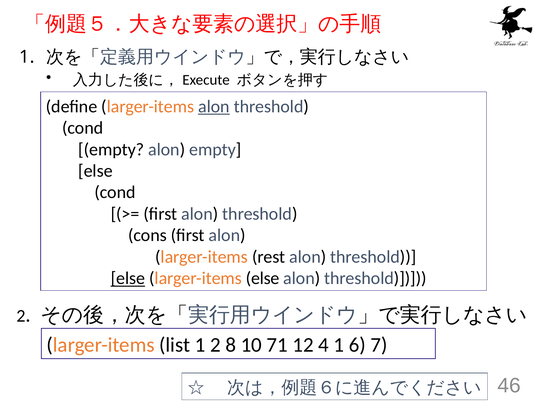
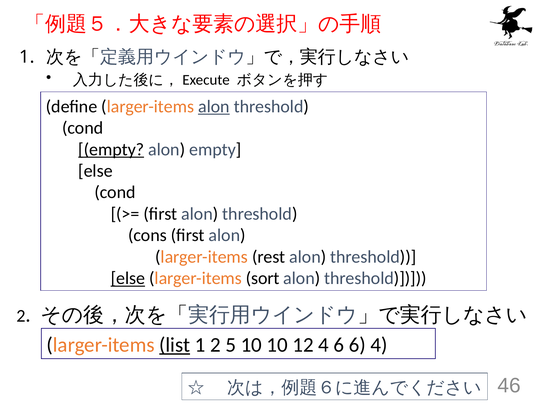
empty at (111, 150) underline: none -> present
larger-items else: else -> sort
list underline: none -> present
8: 8 -> 5
10 71: 71 -> 10
4 1: 1 -> 6
6 7: 7 -> 4
